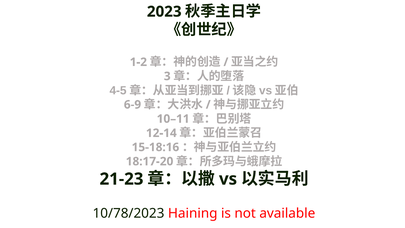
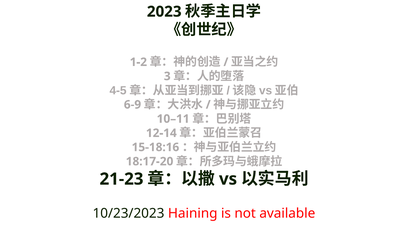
10/78/2023: 10/78/2023 -> 10/23/2023
